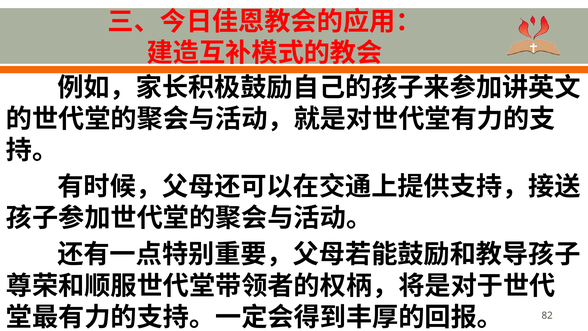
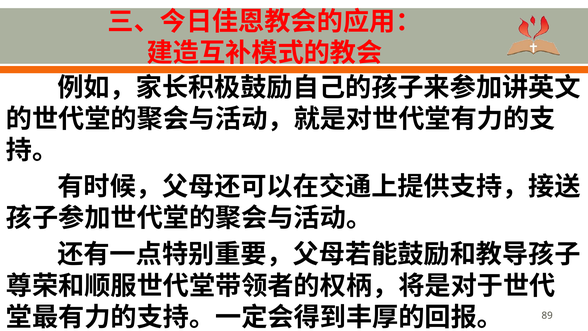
82: 82 -> 89
